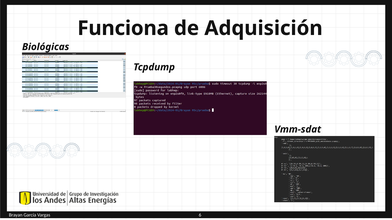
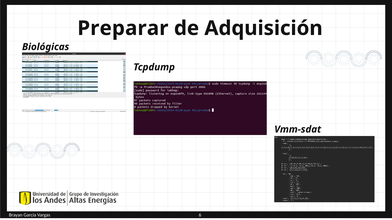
Funciona: Funciona -> Preparar
